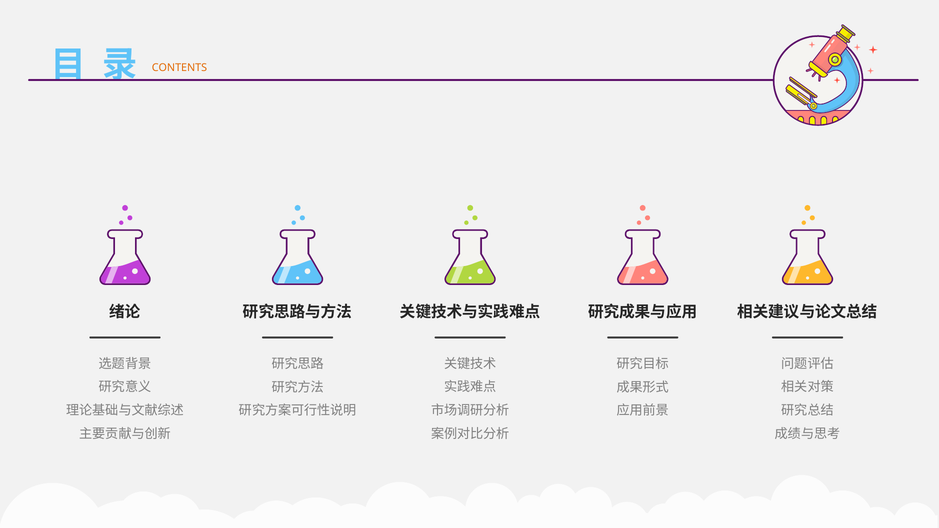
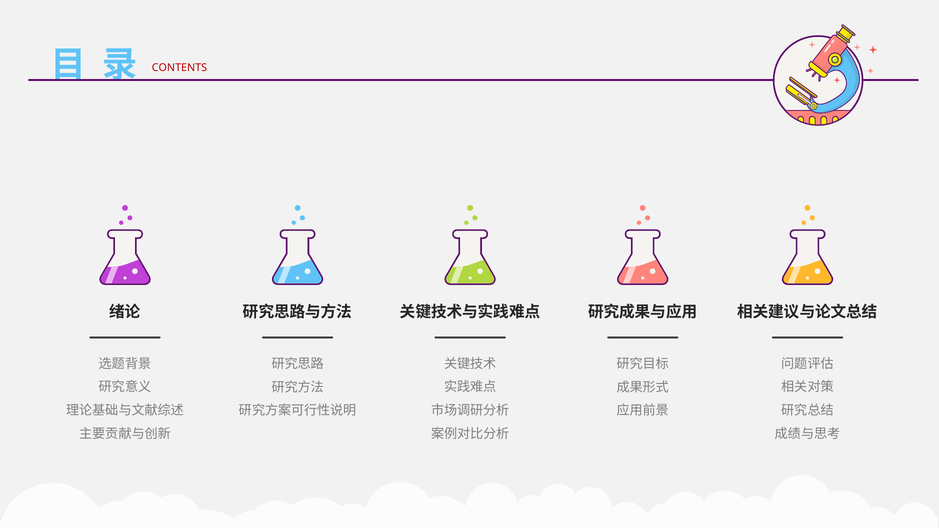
CONTENTS colour: orange -> red
